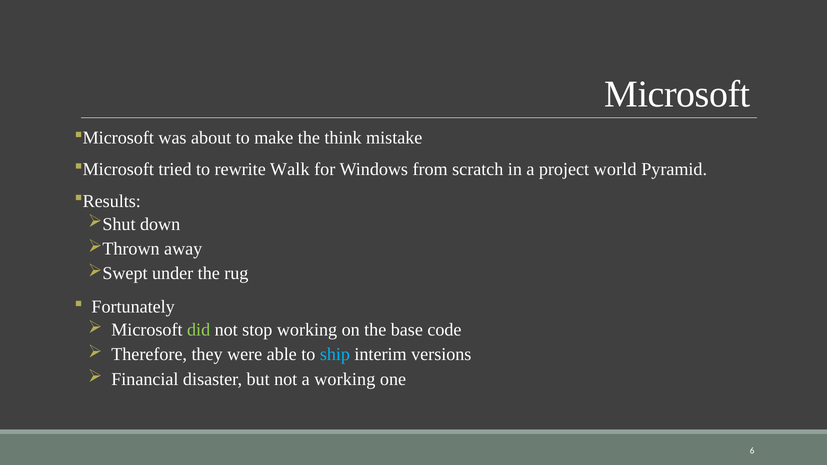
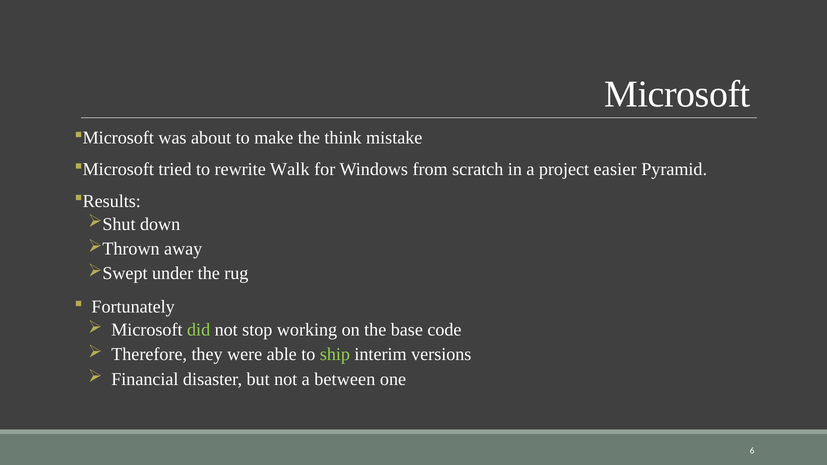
world: world -> easier
ship colour: light blue -> light green
a working: working -> between
